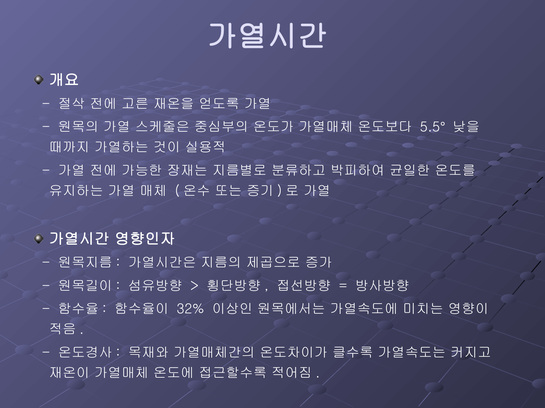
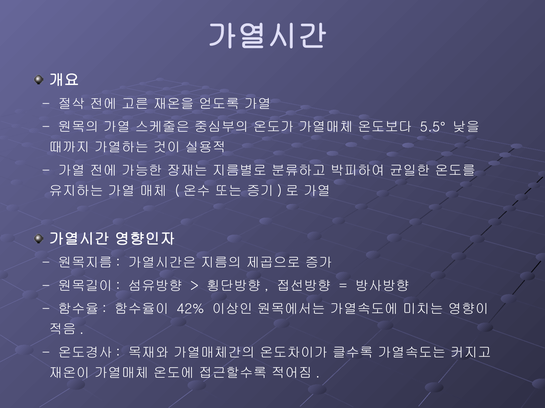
32%: 32% -> 42%
